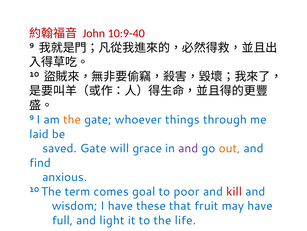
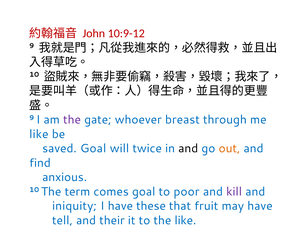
10:9-40: 10:9-40 -> 10:9-12
the at (72, 119) colour: orange -> purple
things: things -> breast
laid at (39, 134): laid -> like
saved Gate: Gate -> Goal
grace: grace -> twice
and at (188, 148) colour: purple -> black
kill colour: red -> purple
wisdom: wisdom -> iniquity
full: full -> tell
light: light -> their
the life: life -> like
